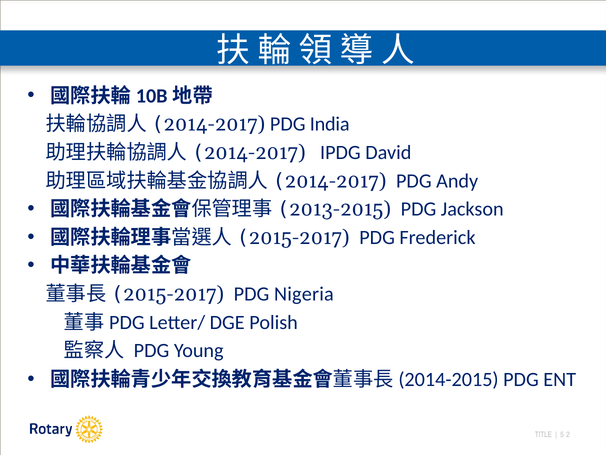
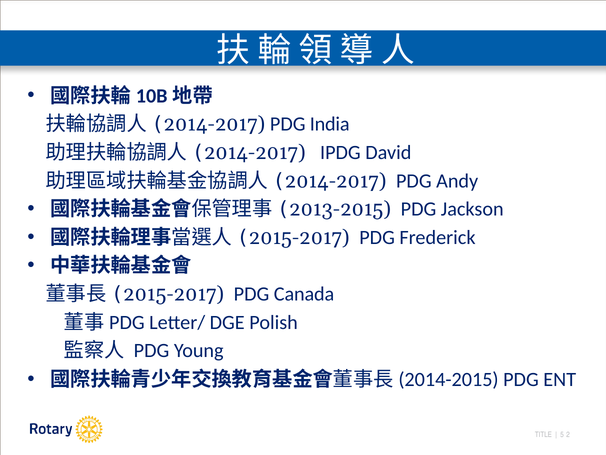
Nigeria: Nigeria -> Canada
